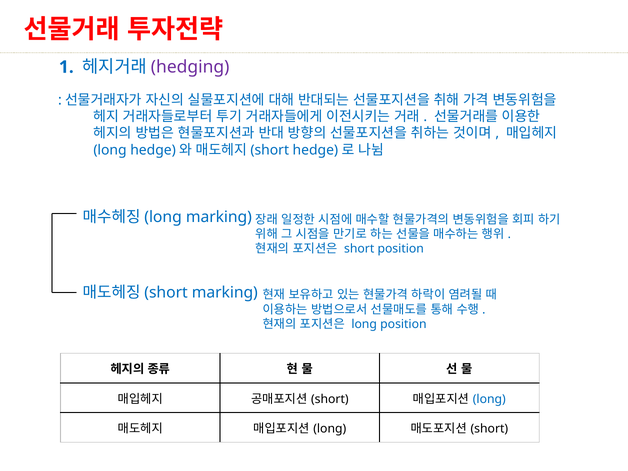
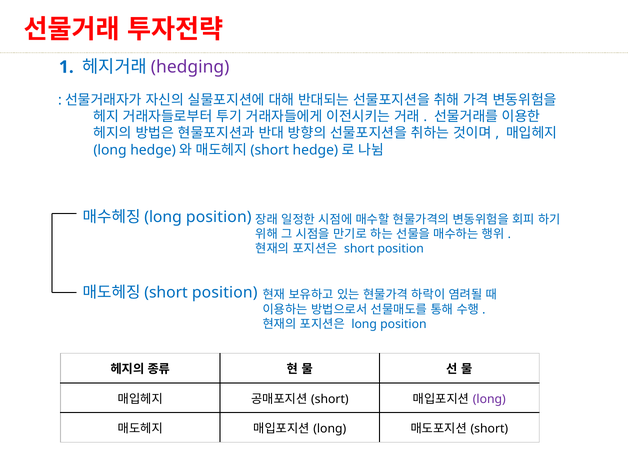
marking at (219, 217): marking -> position
marking at (225, 293): marking -> position
long at (489, 399) colour: blue -> purple
